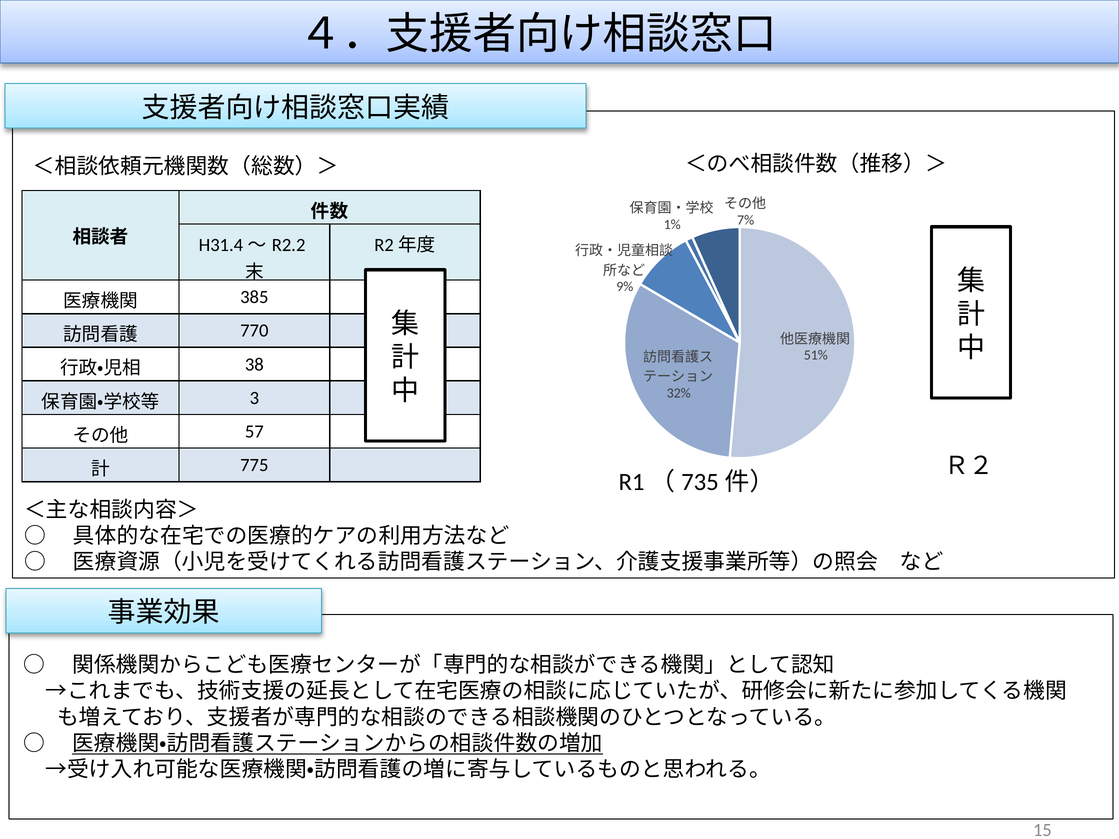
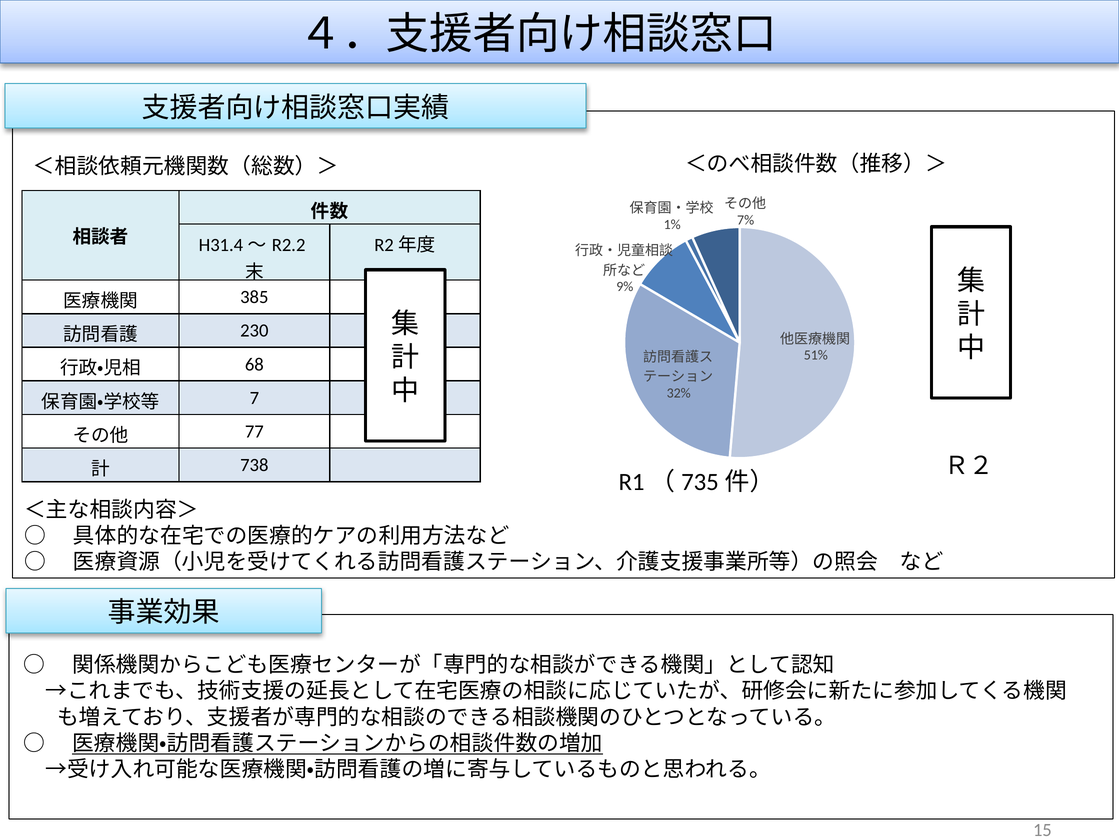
770: 770 -> 230
38: 38 -> 68
3: 3 -> 7
57: 57 -> 77
775: 775 -> 738
